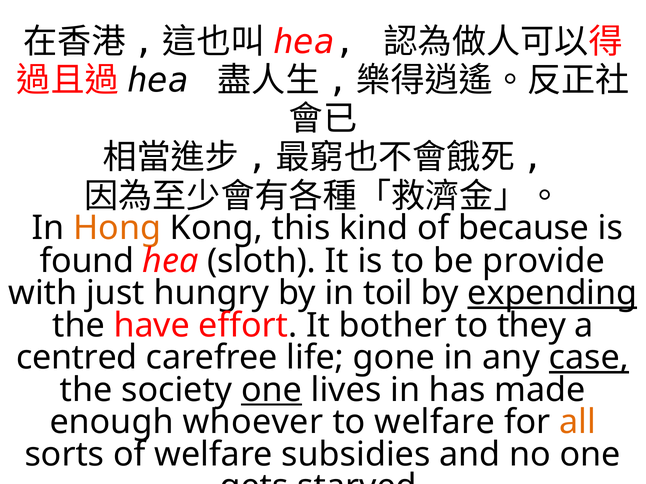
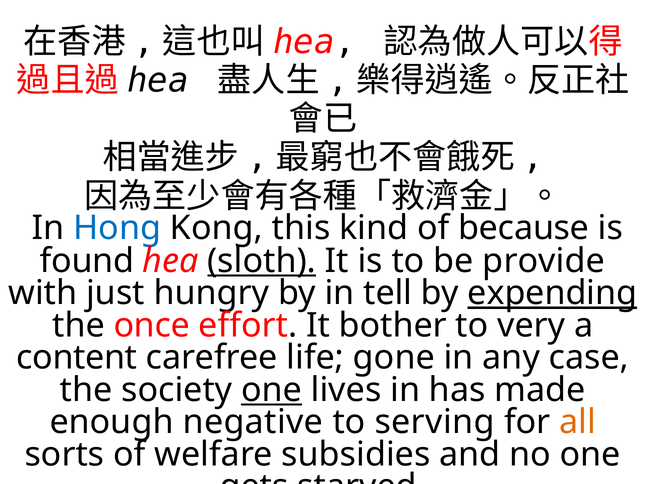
Hong colour: orange -> blue
sloth underline: none -> present
toil: toil -> tell
have: have -> once
they: they -> very
centred: centred -> content
case underline: present -> none
whoever: whoever -> negative
to welfare: welfare -> serving
